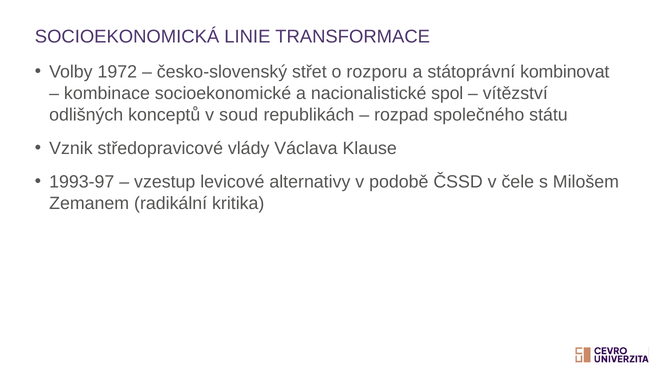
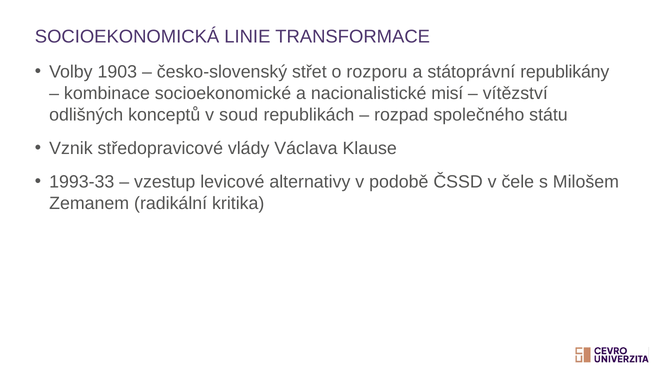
1972: 1972 -> 1903
kombinovat: kombinovat -> republikány
spol: spol -> misí
1993-97: 1993-97 -> 1993-33
